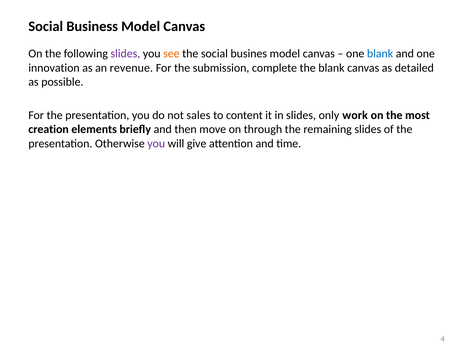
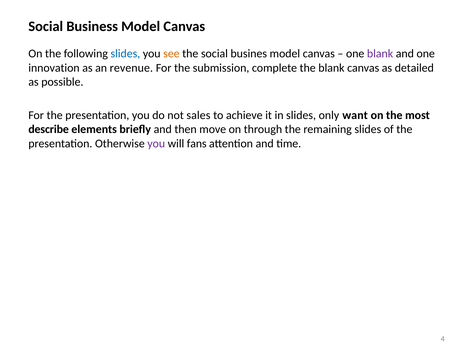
slides at (125, 54) colour: purple -> blue
blank at (380, 54) colour: blue -> purple
content: content -> achieve
work: work -> want
creation: creation -> describe
give: give -> fans
